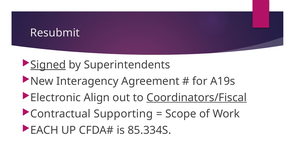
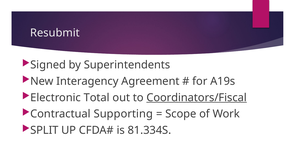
Signed underline: present -> none
Align: Align -> Total
EACH: EACH -> SPLIT
85.334S: 85.334S -> 81.334S
